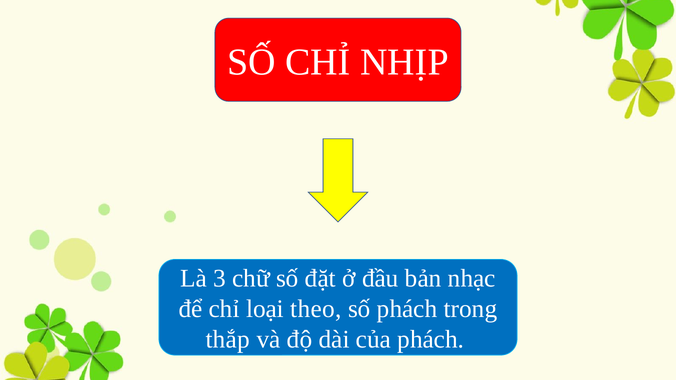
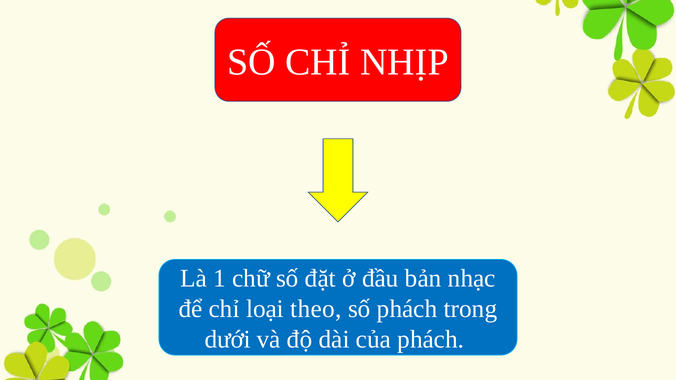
3: 3 -> 1
thắp: thắp -> dưới
